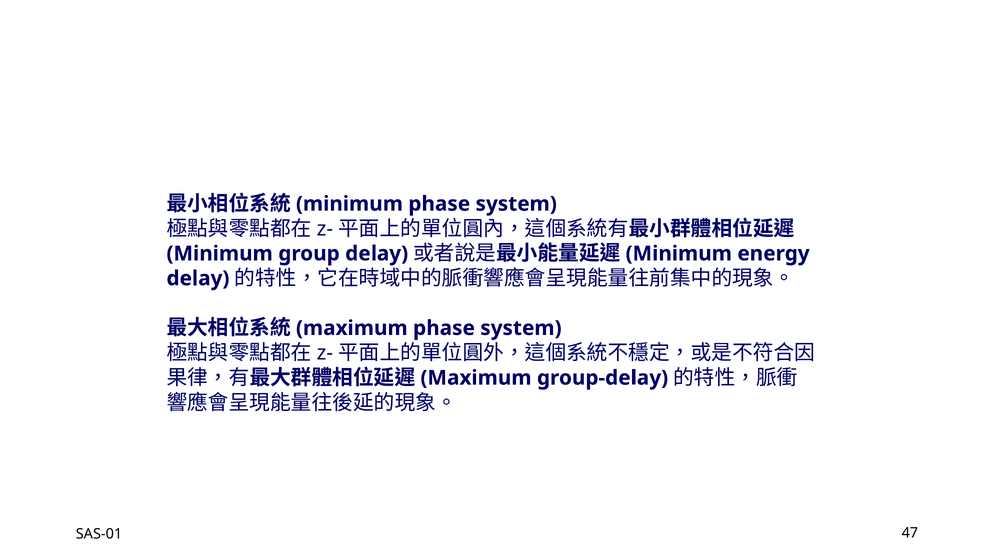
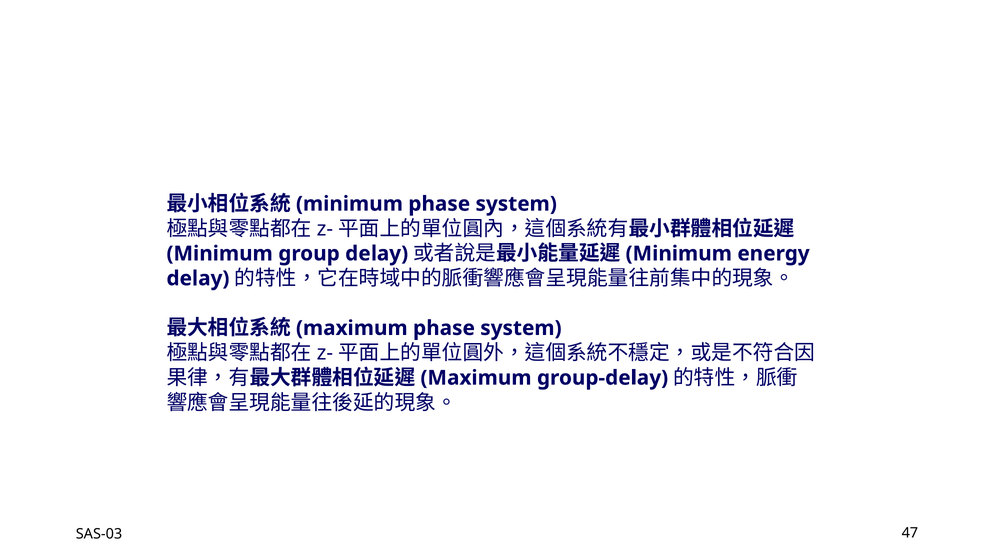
SAS-01: SAS-01 -> SAS-03
